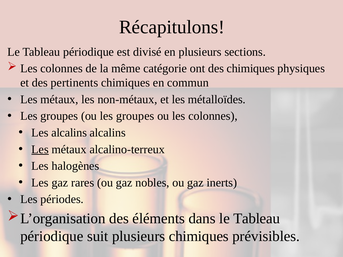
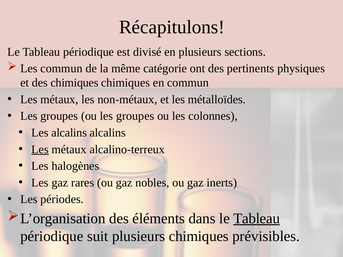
colonnes at (62, 69): colonnes -> commun
des chimiques: chimiques -> pertinents
des pertinents: pertinents -> chimiques
Tableau at (257, 219) underline: none -> present
